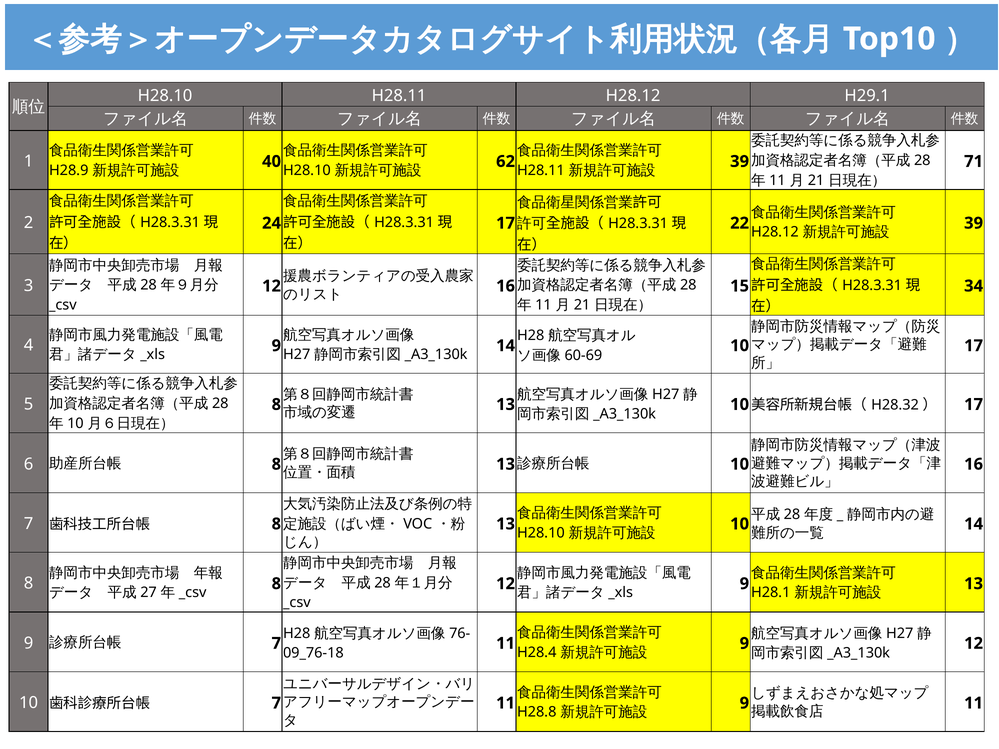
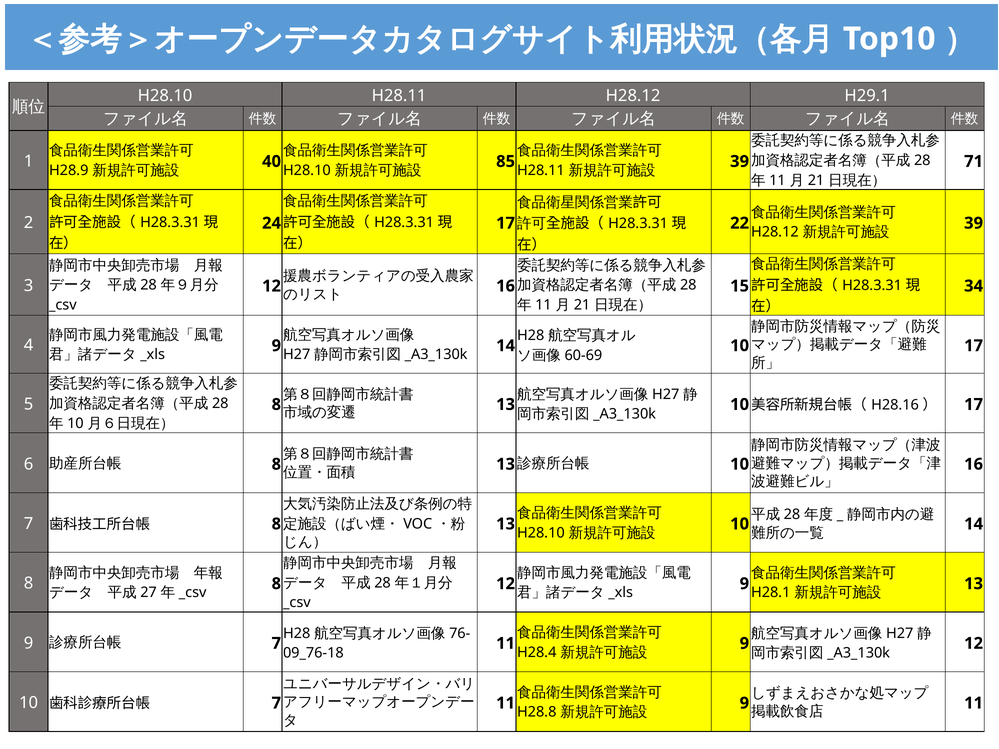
62: 62 -> 85
H28.32: H28.32 -> H28.16
